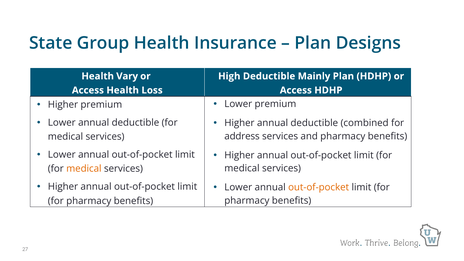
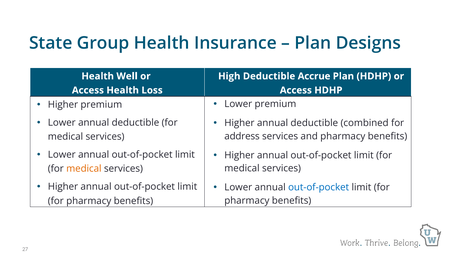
Vary: Vary -> Well
Mainly: Mainly -> Accrue
out-of-pocket at (319, 187) colour: orange -> blue
